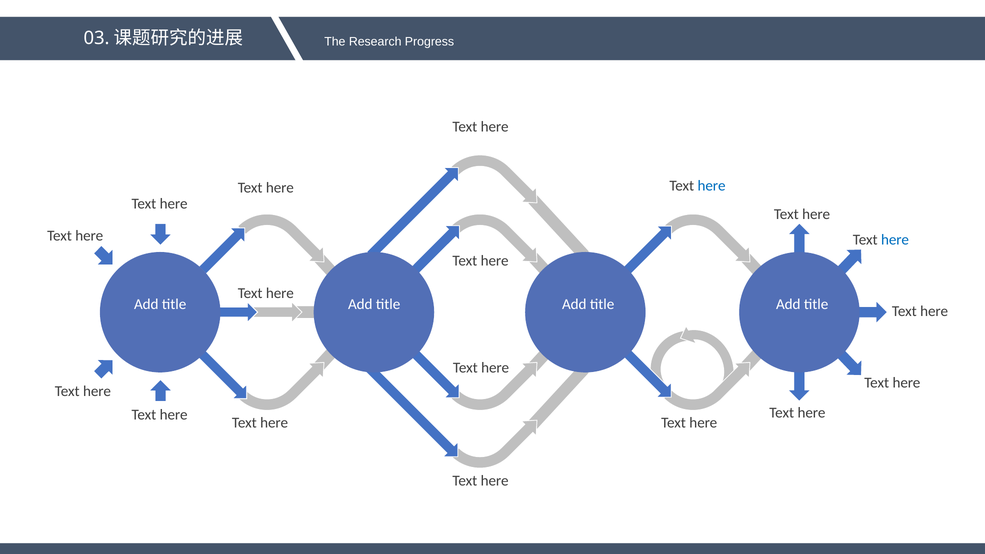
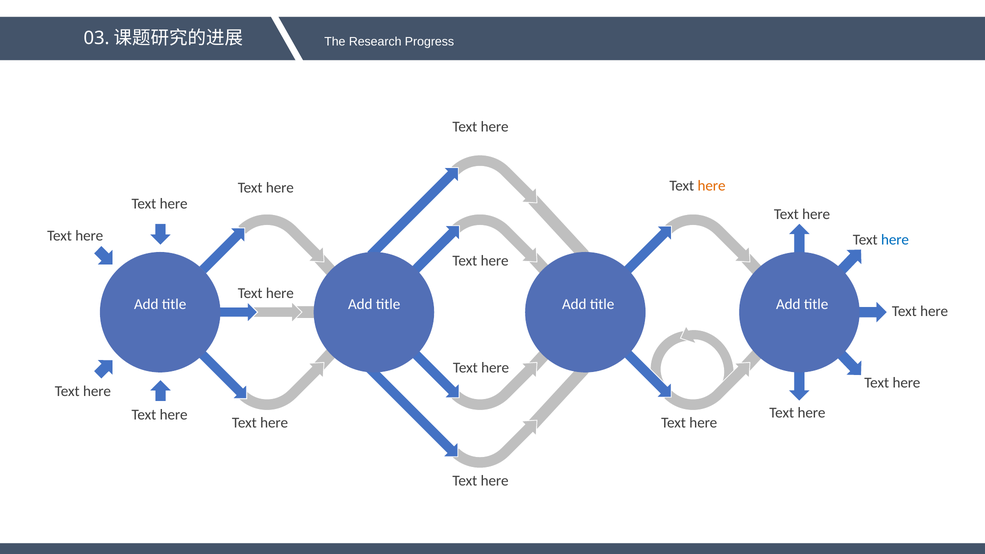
here at (712, 186) colour: blue -> orange
